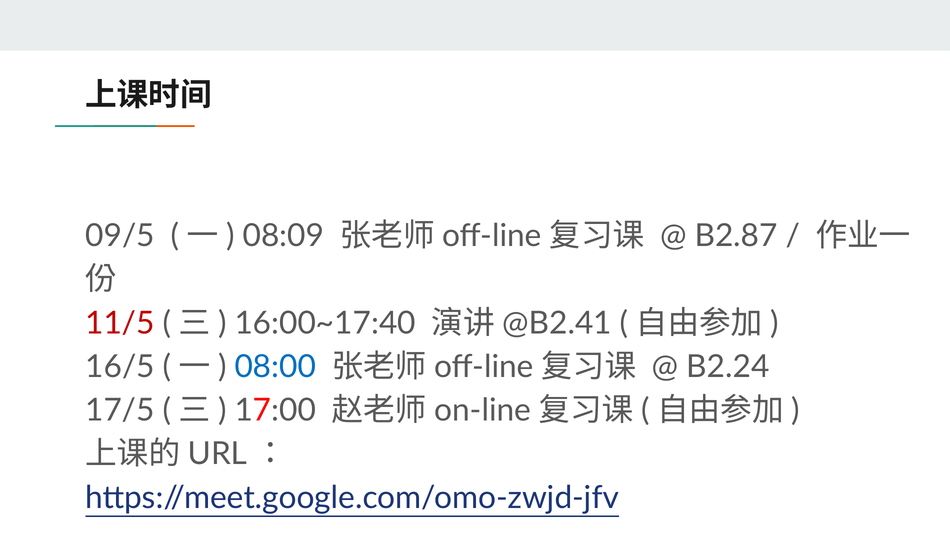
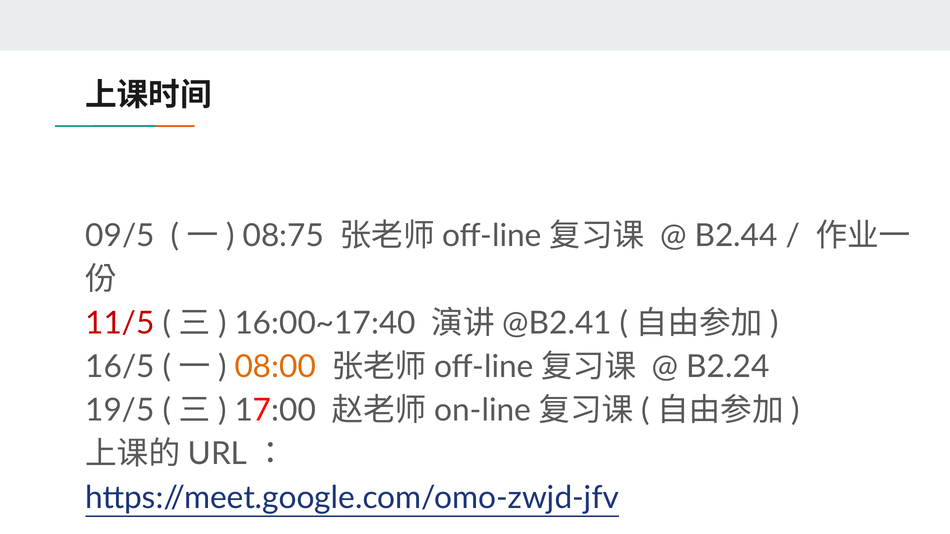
08:09: 08:09 -> 08:75
B2.87: B2.87 -> B2.44
08:00 colour: blue -> orange
17/5: 17/5 -> 19/5
